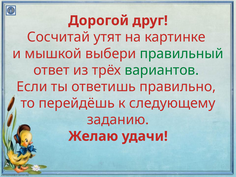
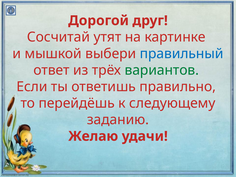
правильный colour: green -> blue
